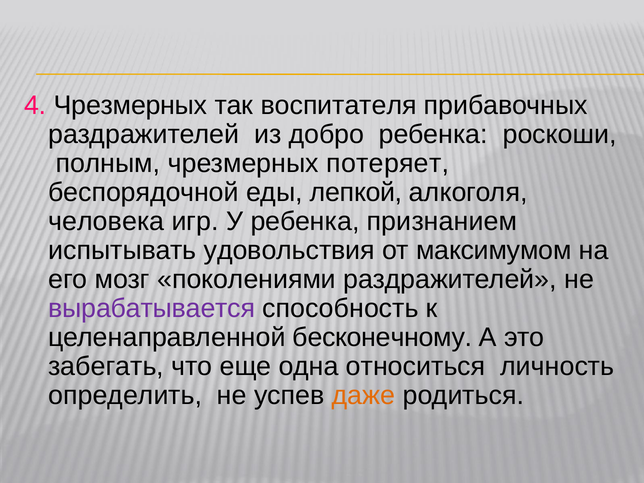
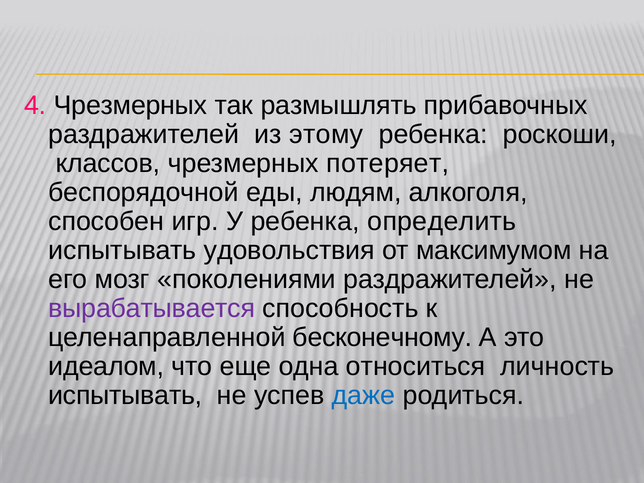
воспитателя: воспитателя -> размышлять
добро: добро -> этому
полным: полным -> классов
лепкой: лепкой -> людям
человека: человека -> способен
признанием: признанием -> определить
забегать: забегать -> идеалом
определить at (125, 395): определить -> испытывать
даже colour: orange -> blue
